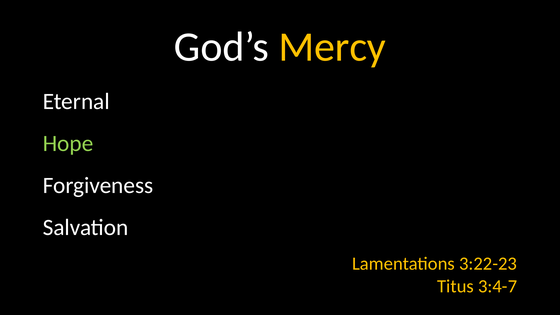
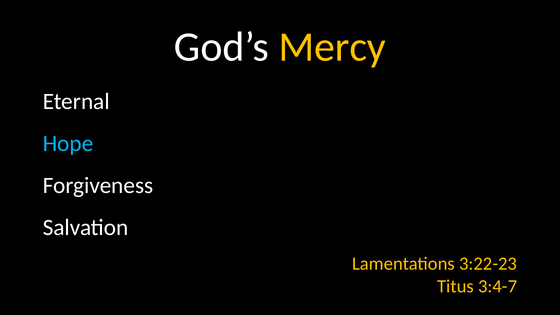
Hope colour: light green -> light blue
